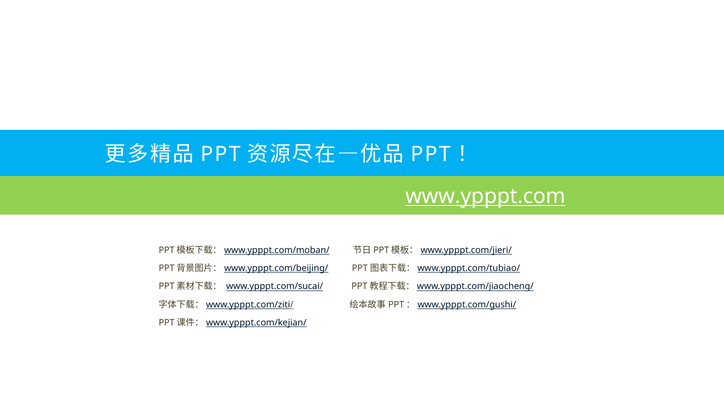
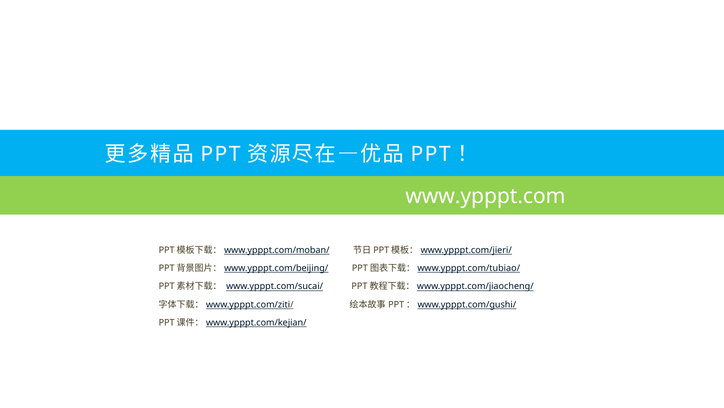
www.ypppt.com underline: present -> none
